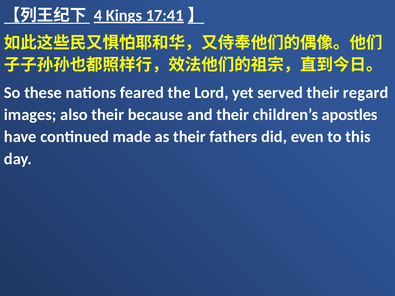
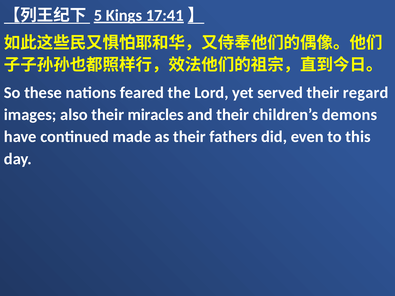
4: 4 -> 5
because: because -> miracles
apostles: apostles -> demons
